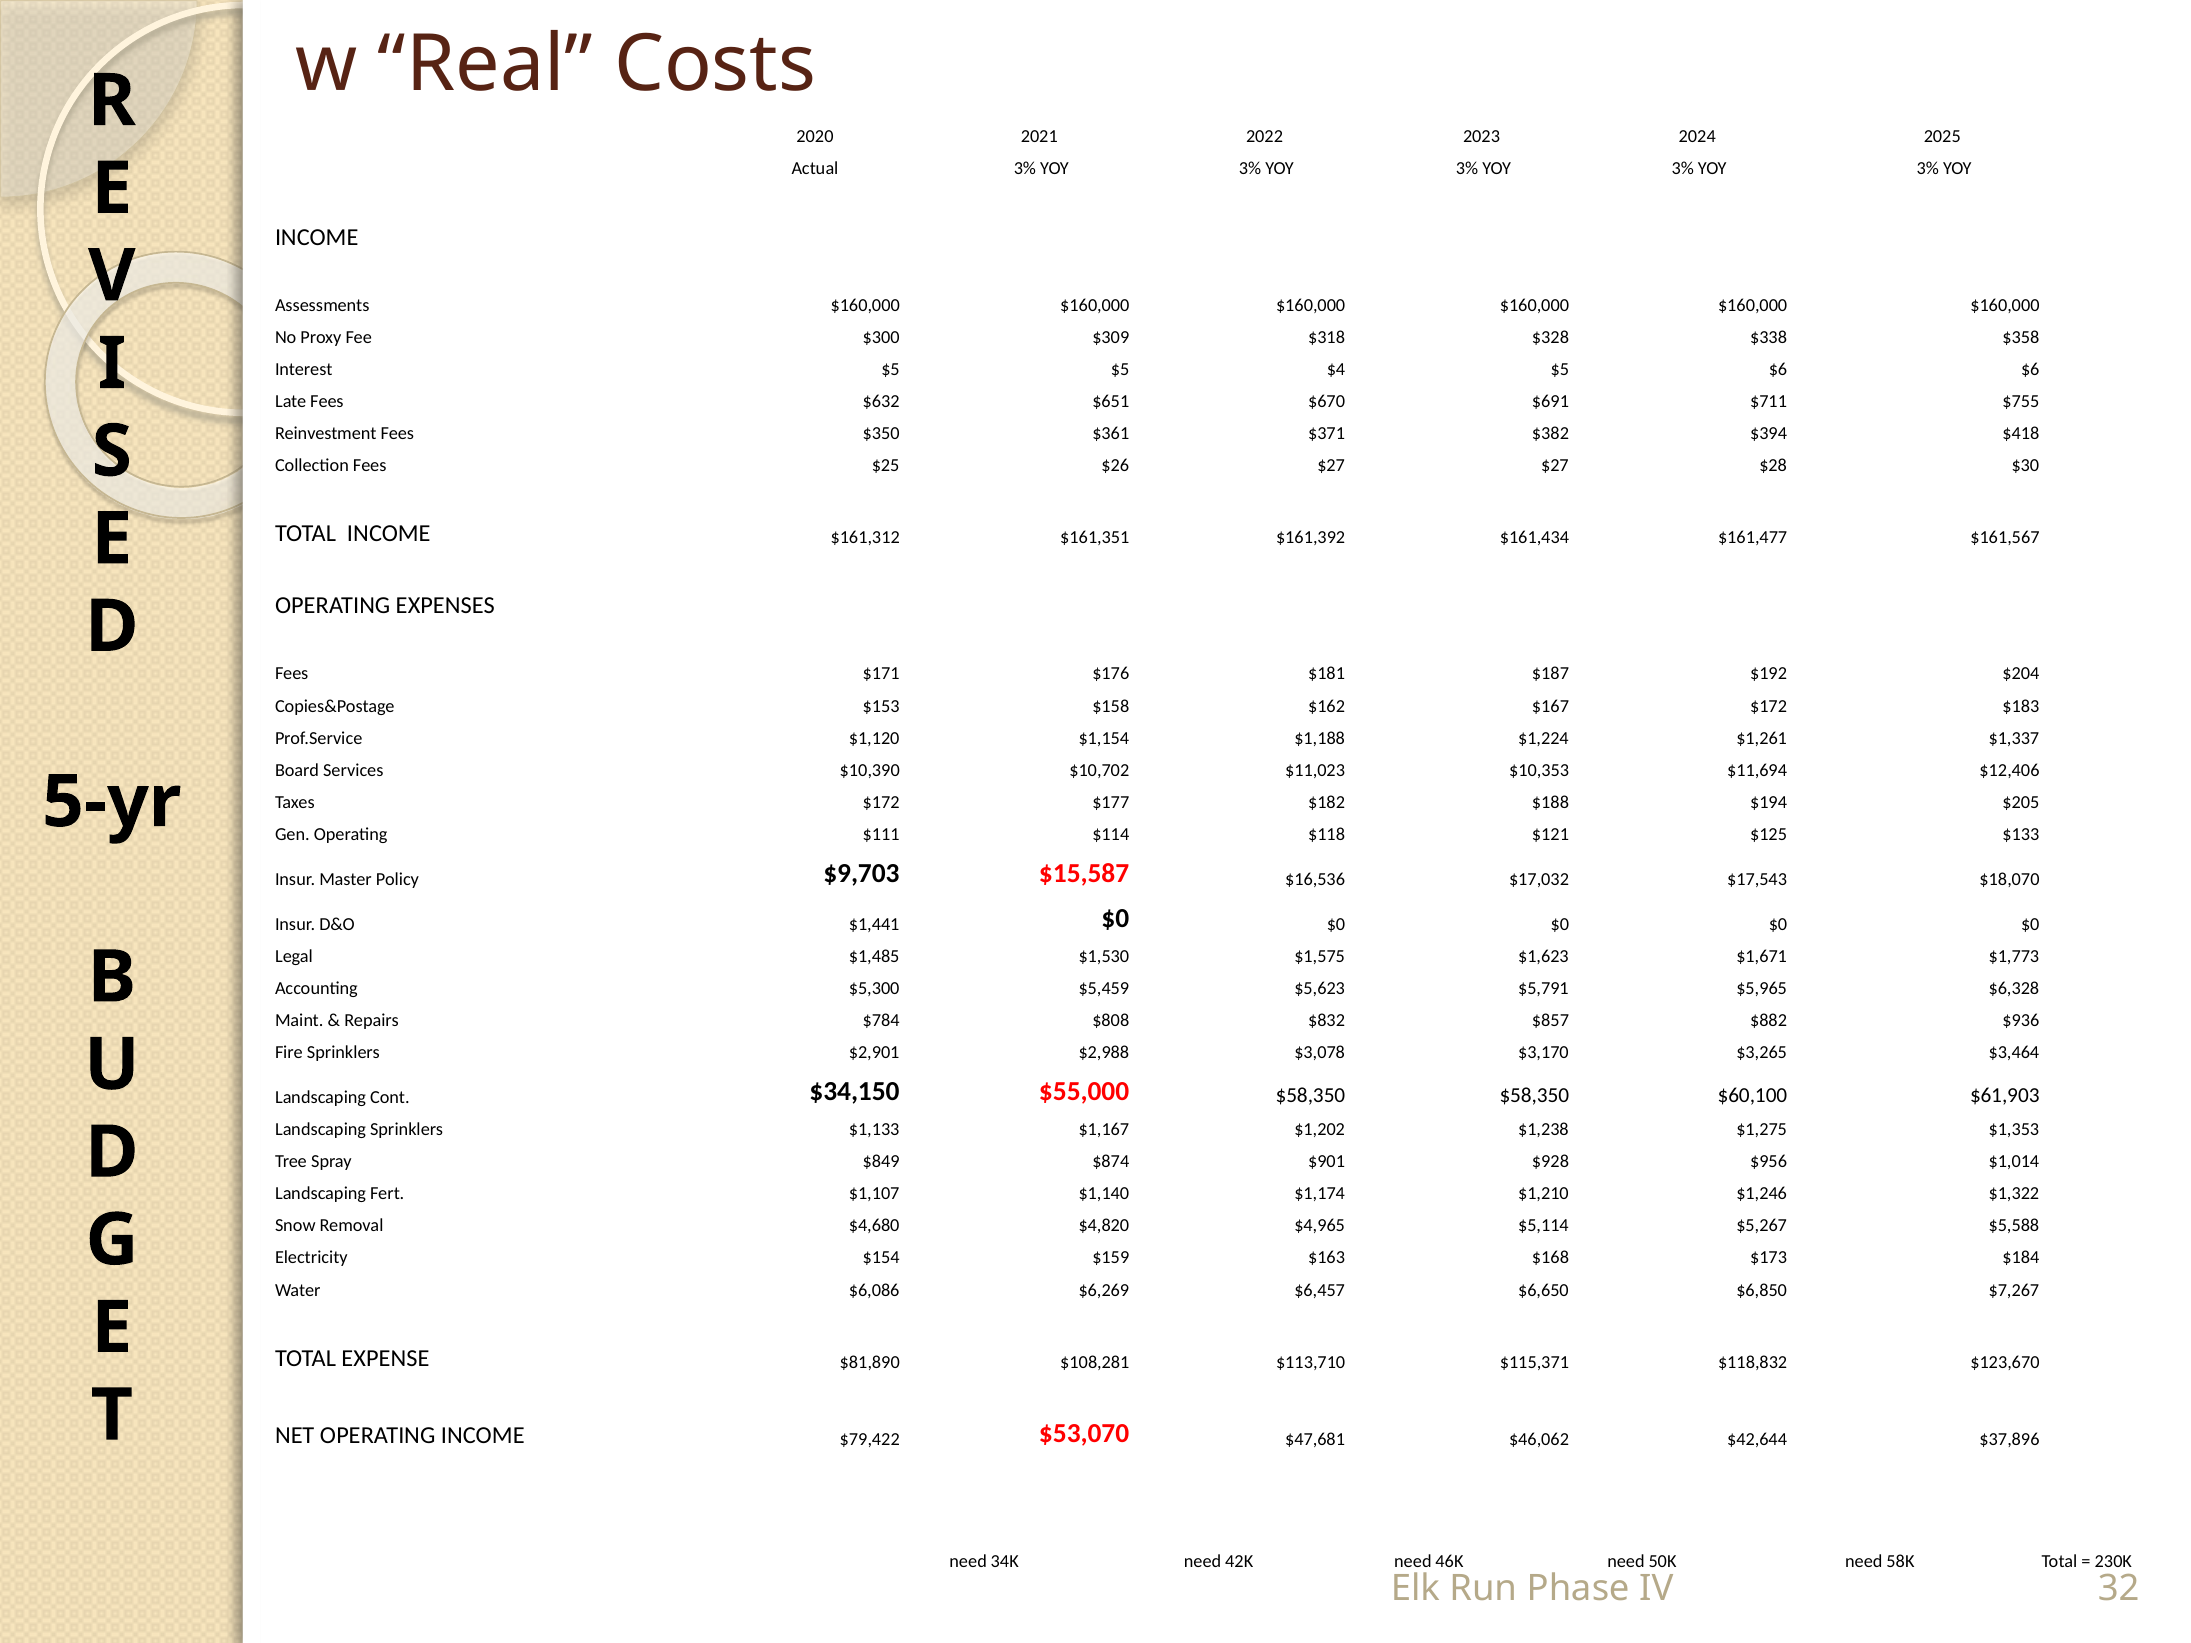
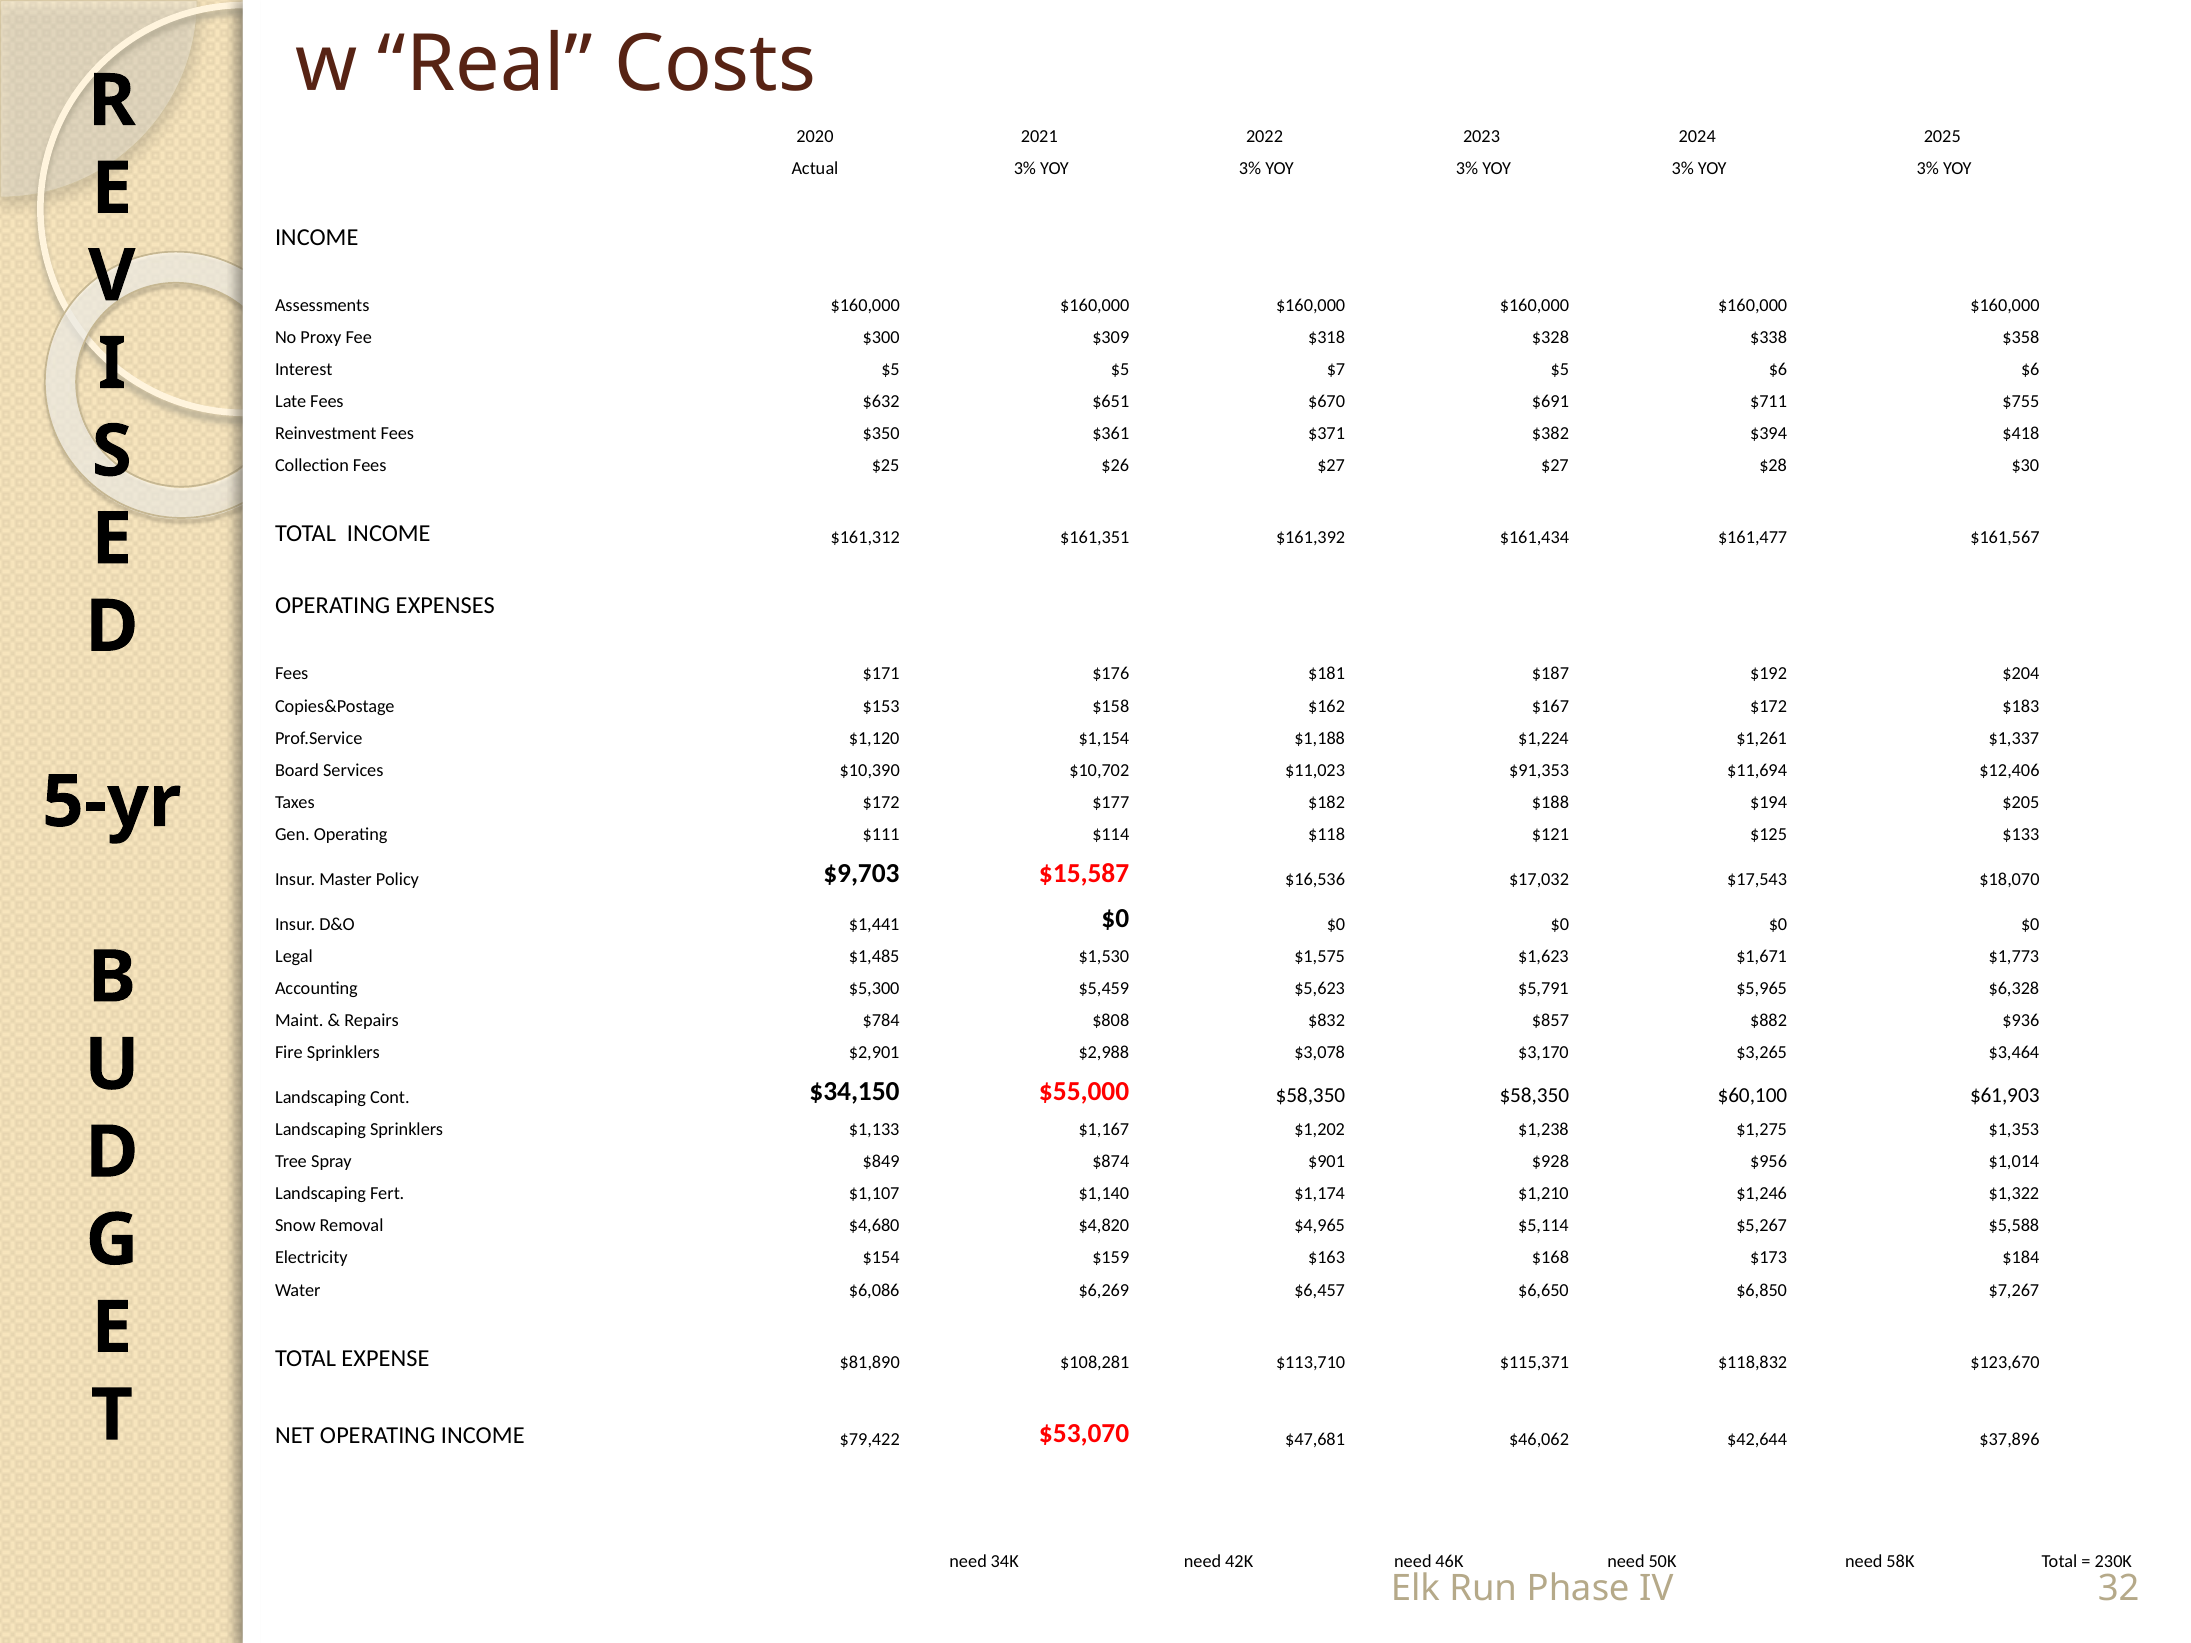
$4: $4 -> $7
$10,353: $10,353 -> $91,353
